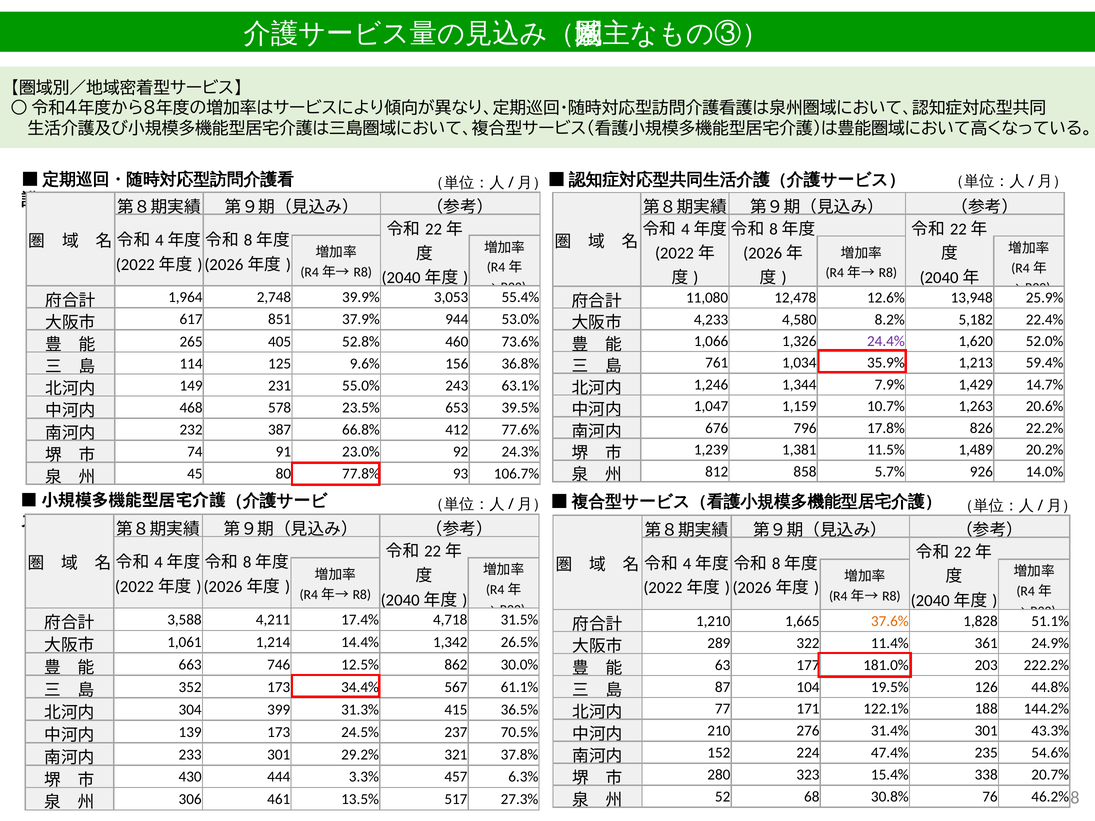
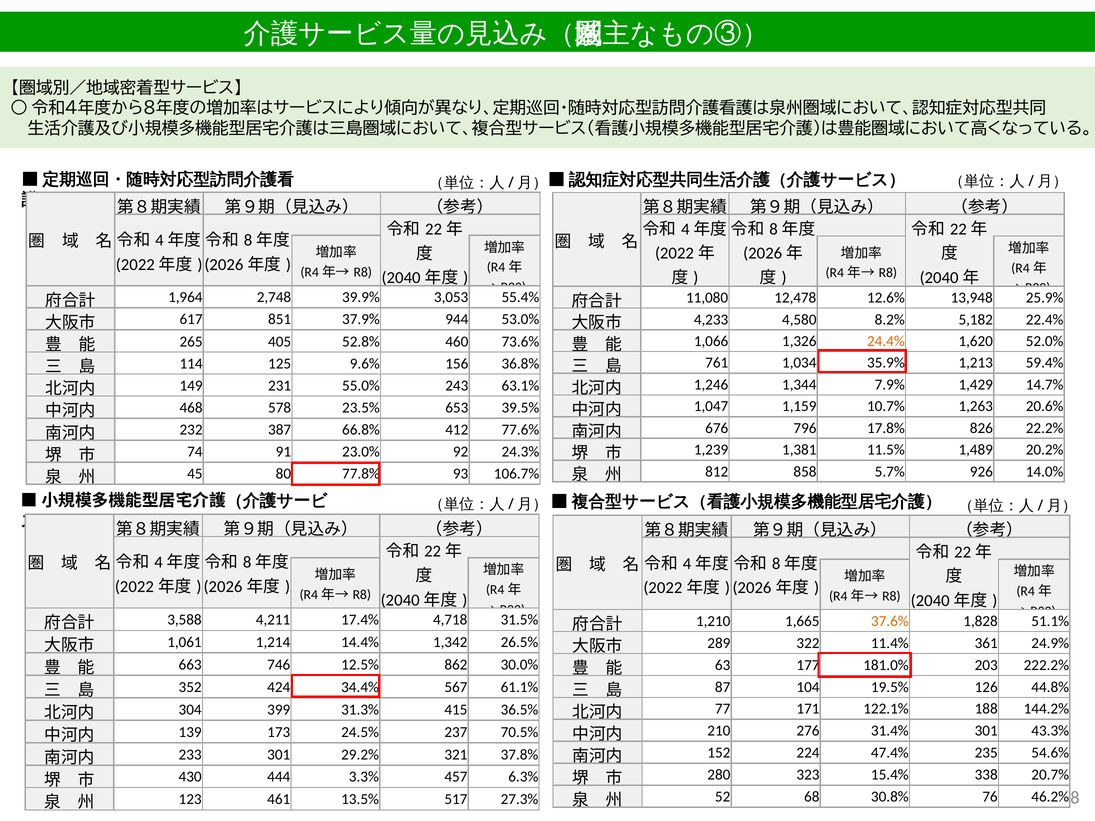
24.4% colour: purple -> orange
352 173: 173 -> 424
306: 306 -> 123
